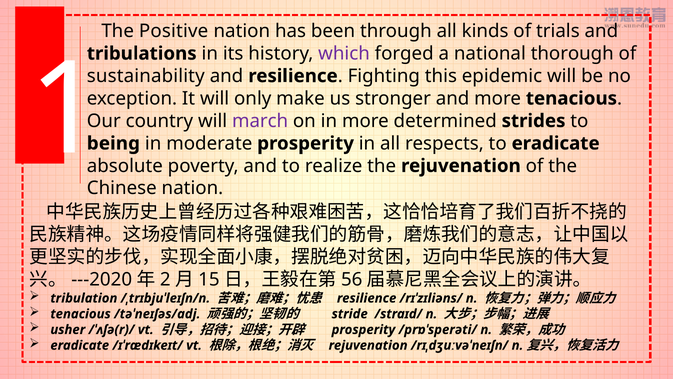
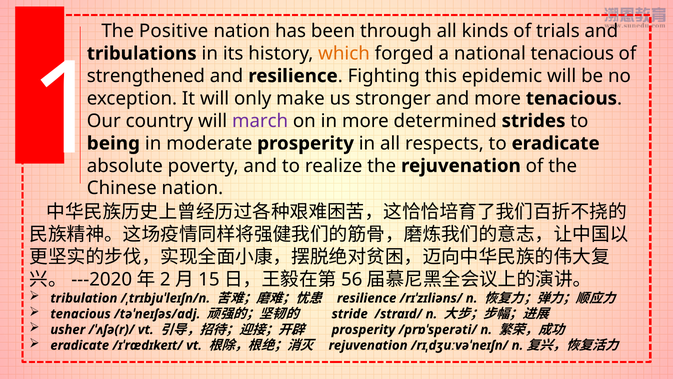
which colour: purple -> orange
national thorough: thorough -> tenacious
sustainability: sustainability -> strengthened
